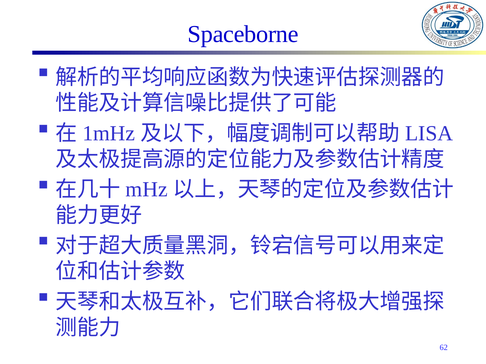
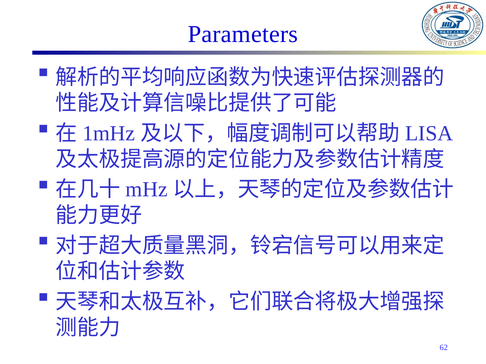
Spaceborne: Spaceborne -> Parameters
